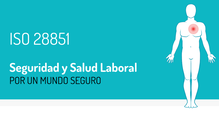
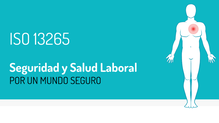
28851: 28851 -> 13265
